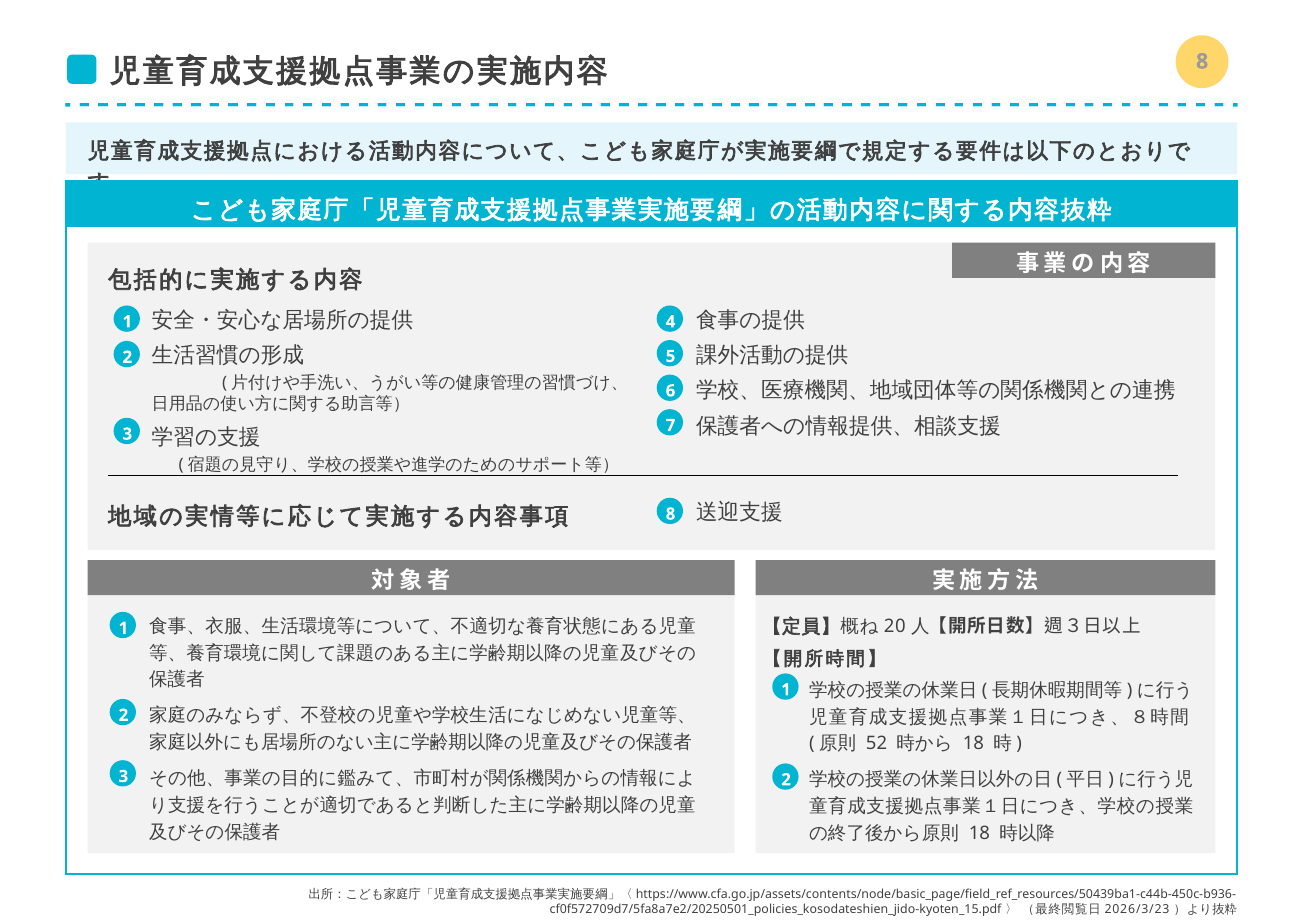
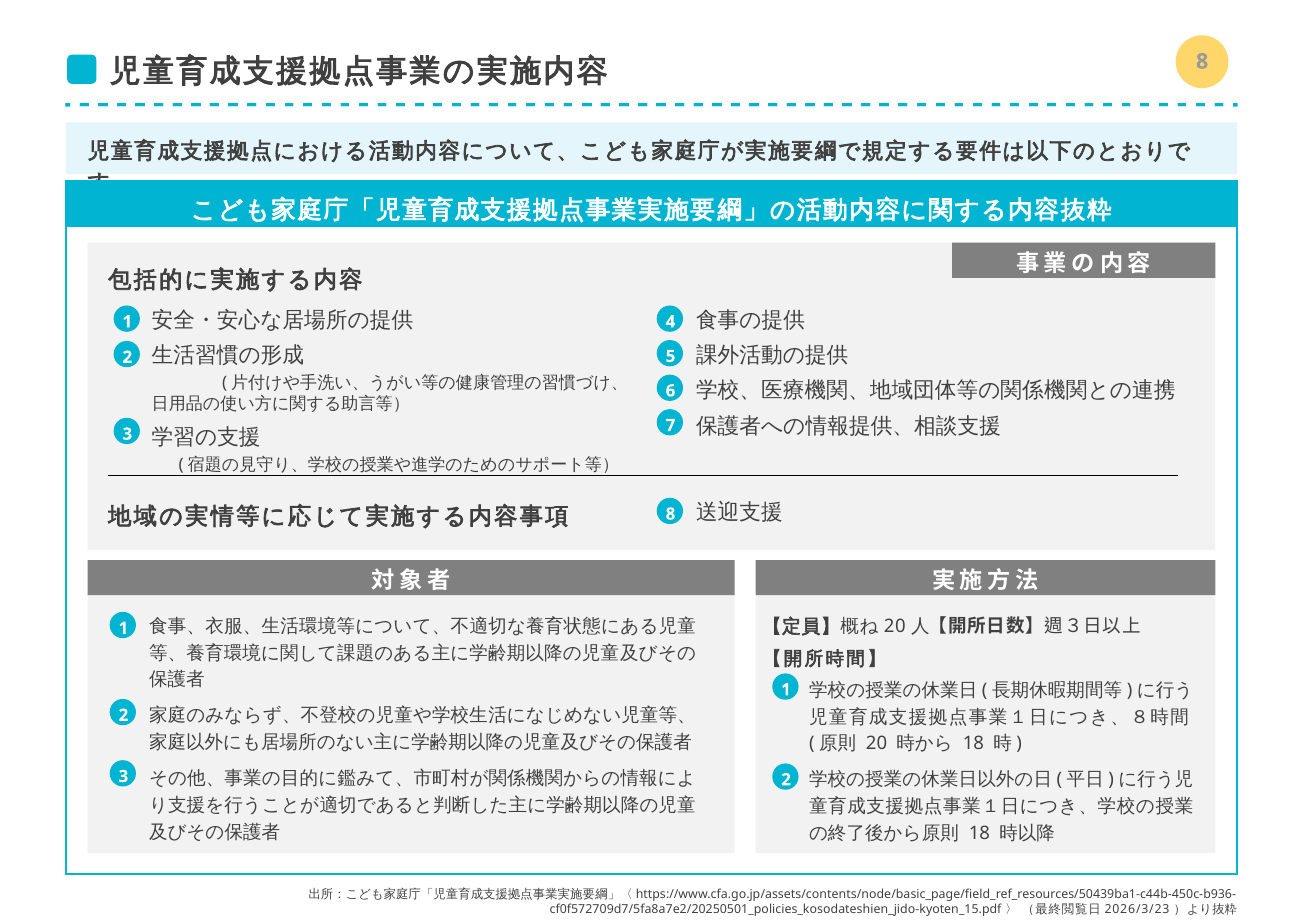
52 at (877, 743): 52 -> 20
